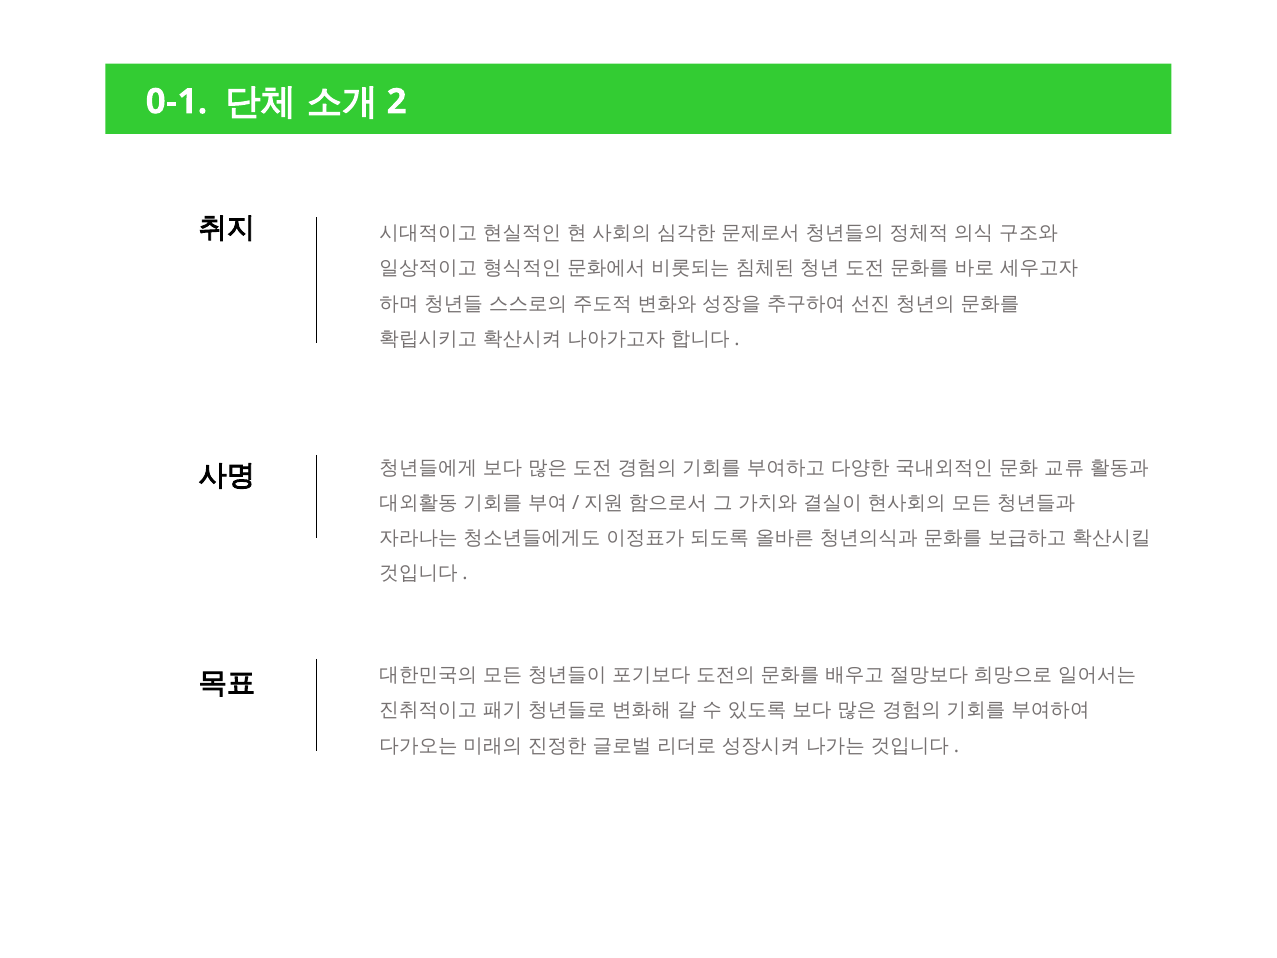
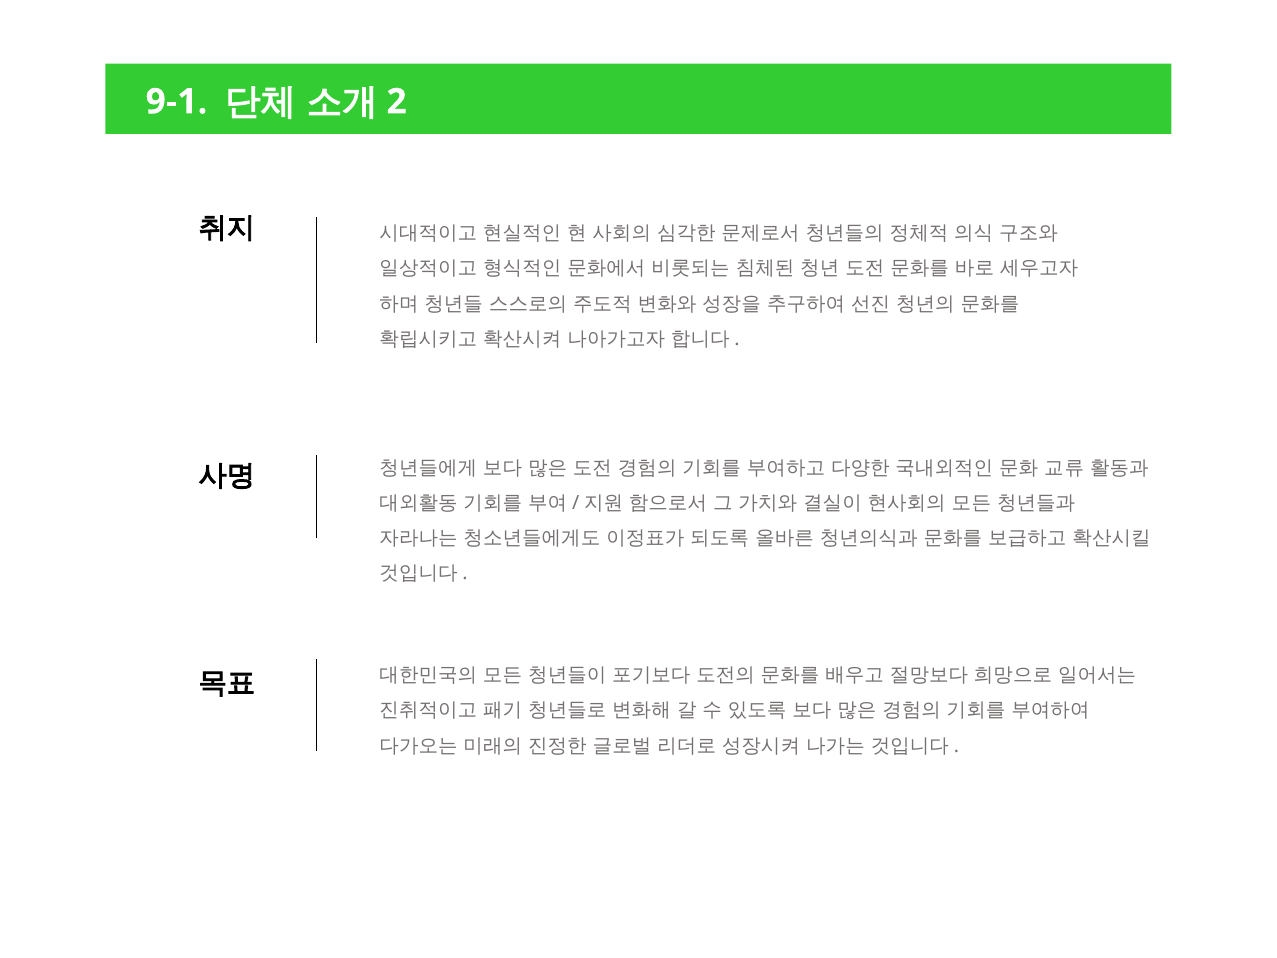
0-1: 0-1 -> 9-1
